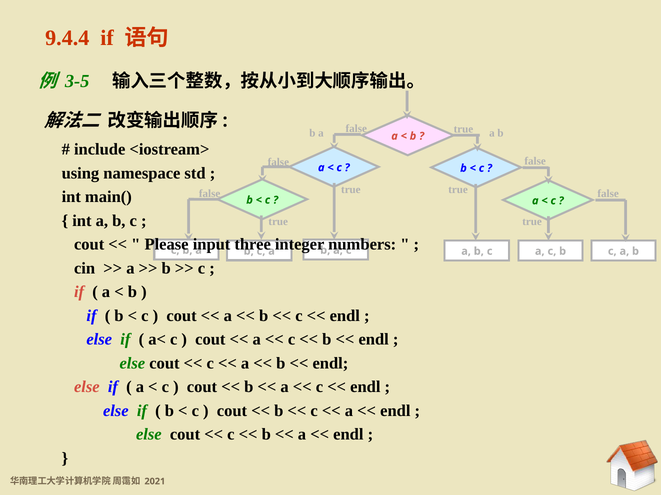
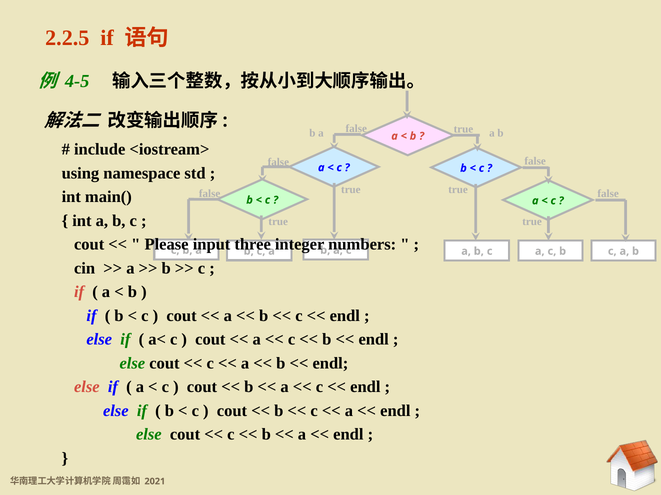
9.4.4: 9.4.4 -> 2.2.5
3-5: 3-5 -> 4-5
